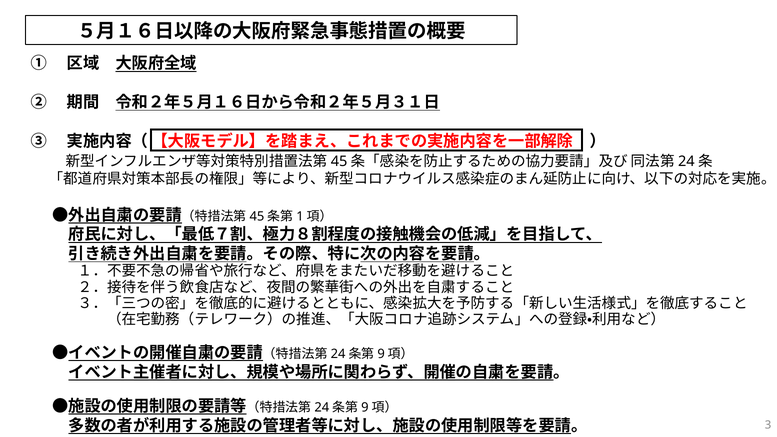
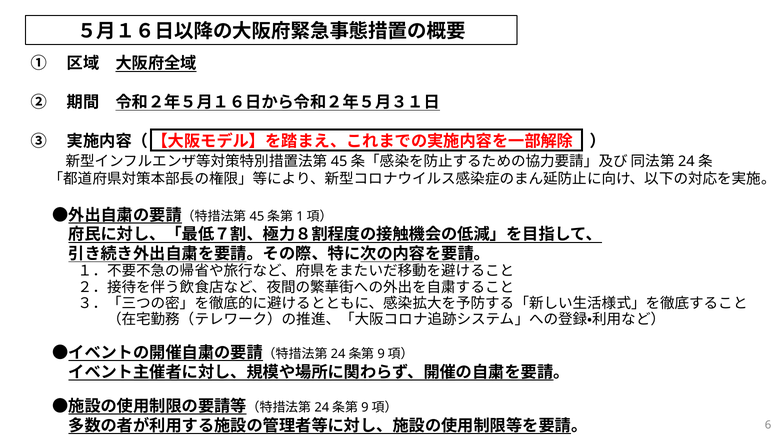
3: 3 -> 6
